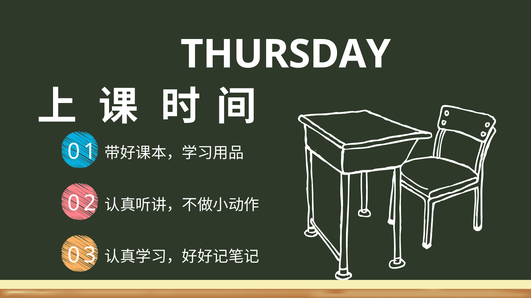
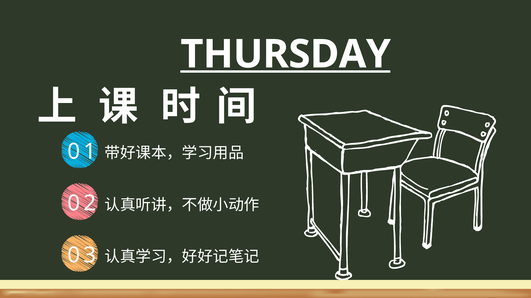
THURSDAY underline: none -> present
